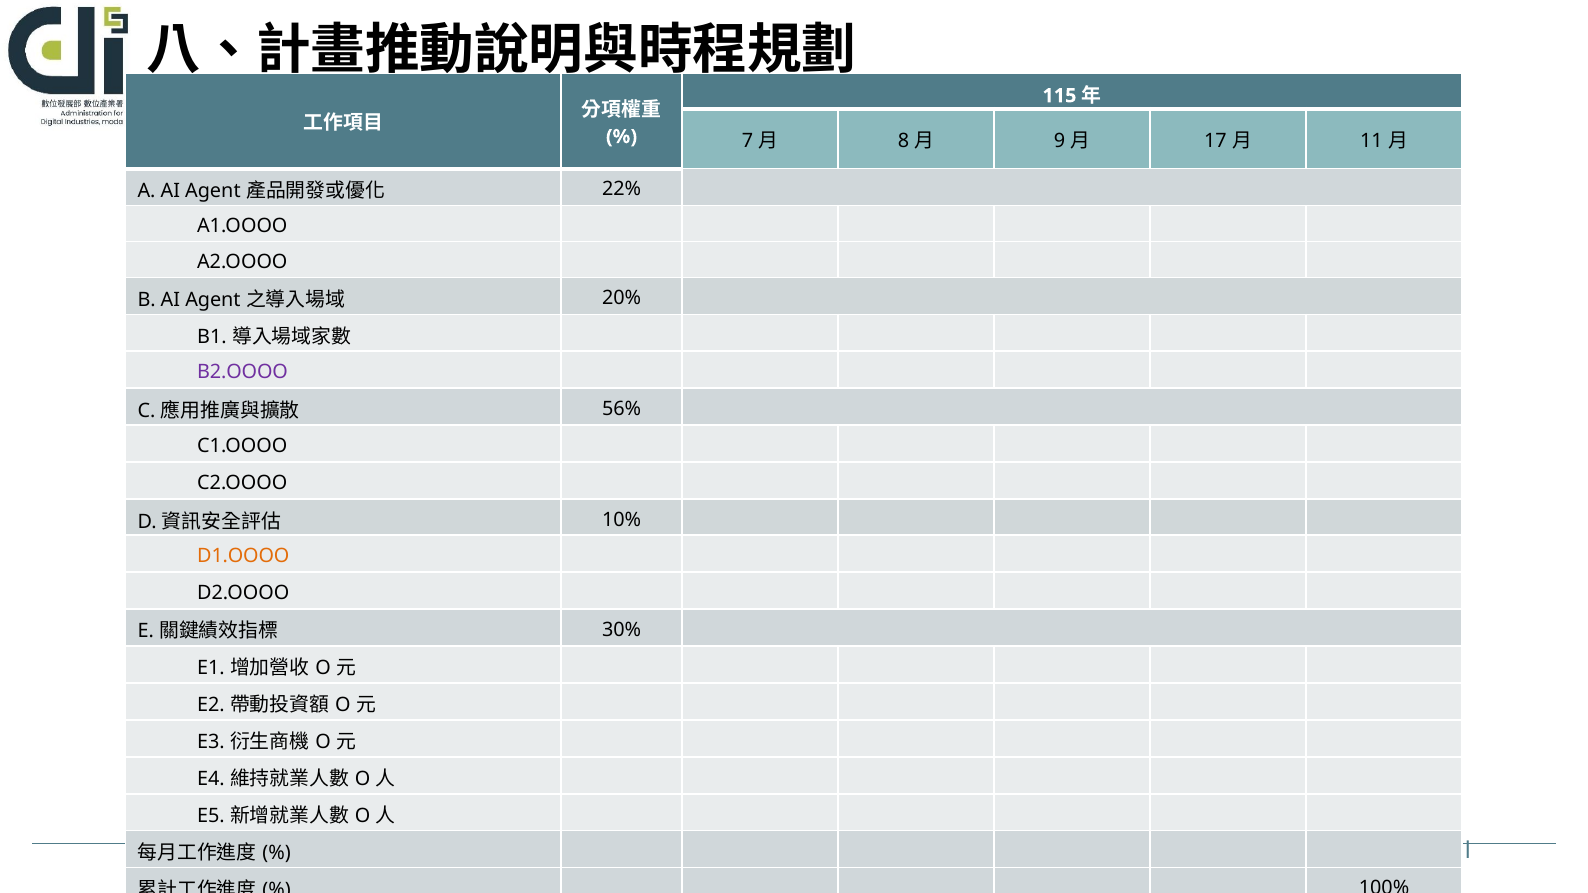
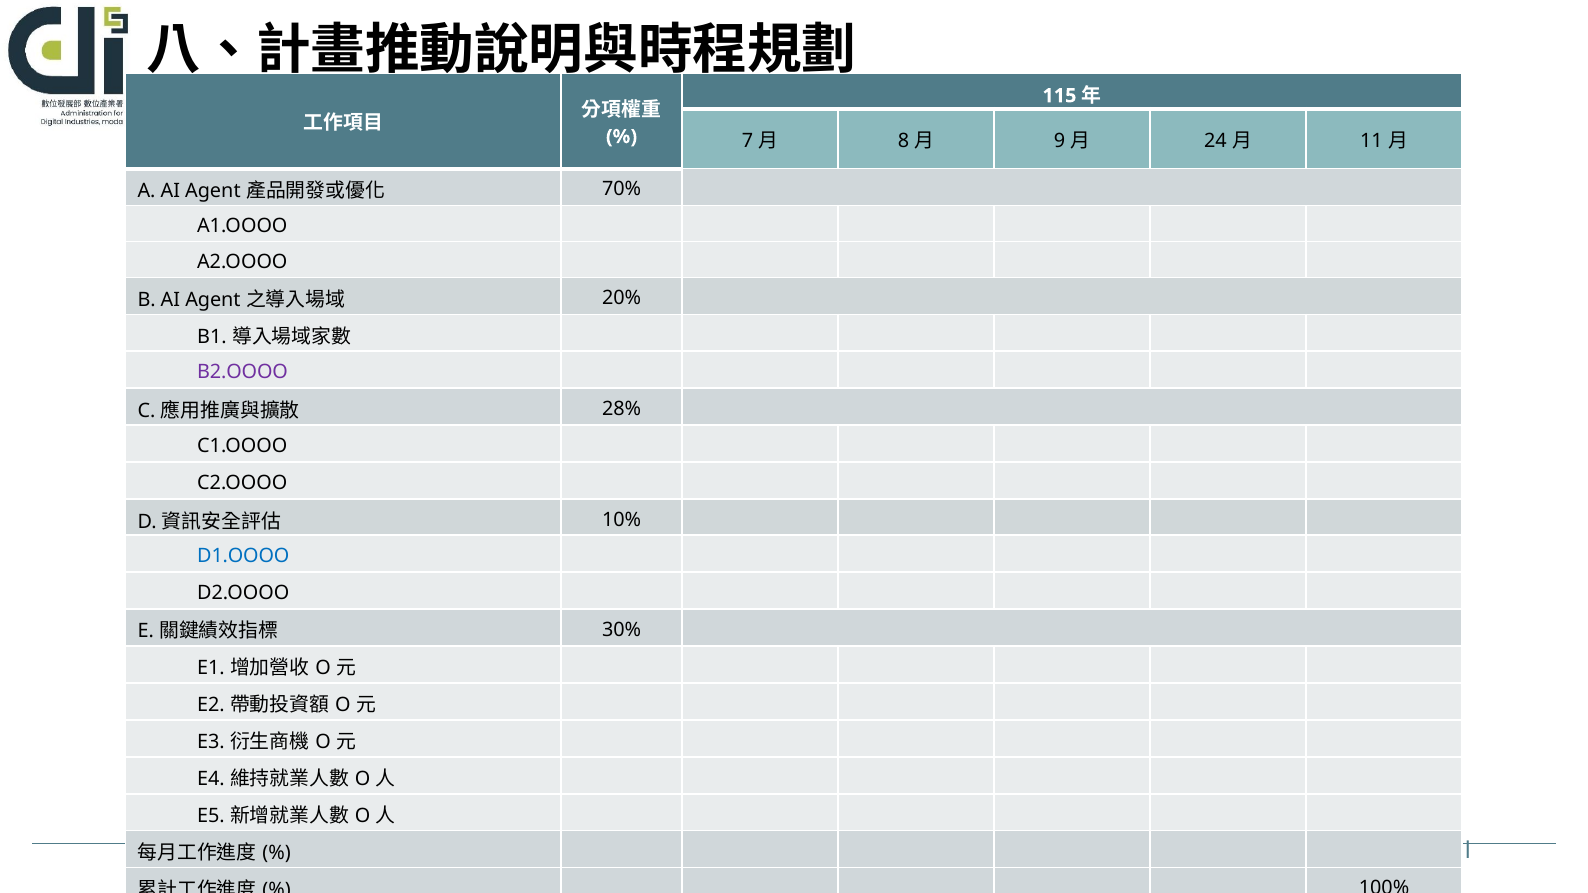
17: 17 -> 24
22%: 22% -> 70%
56%: 56% -> 28%
D1.OOOO colour: orange -> blue
